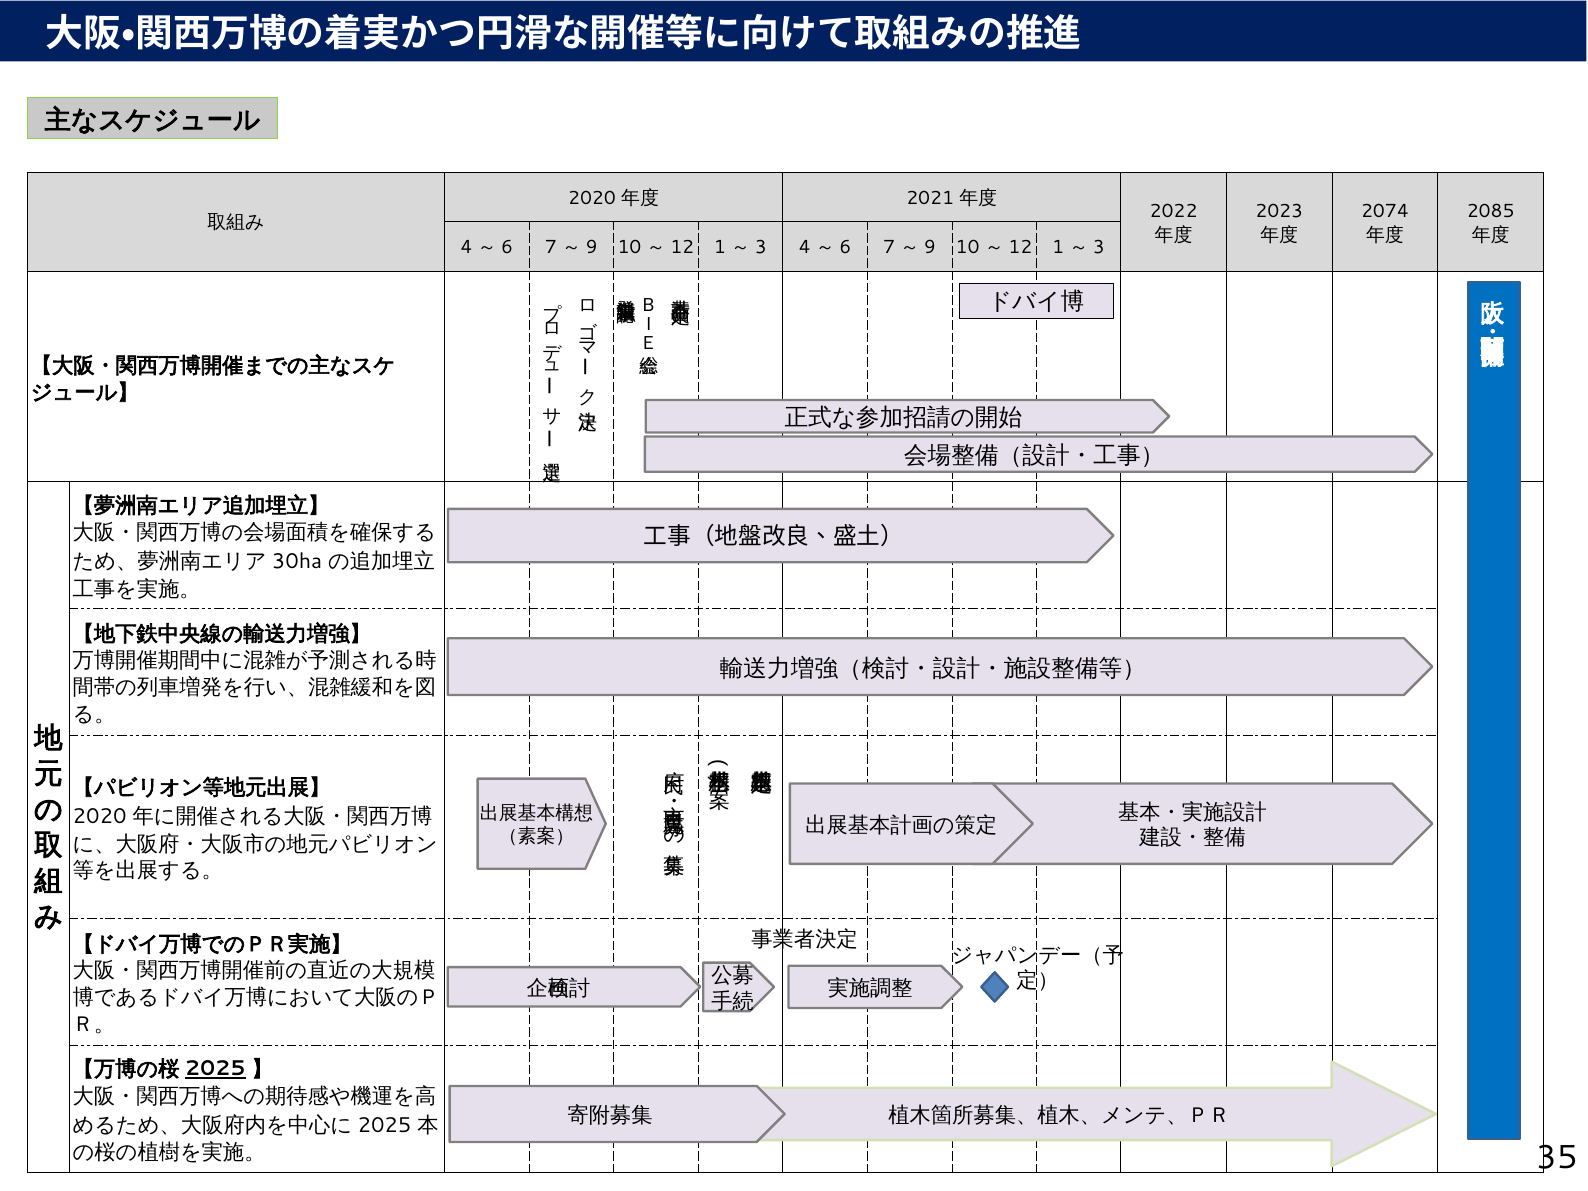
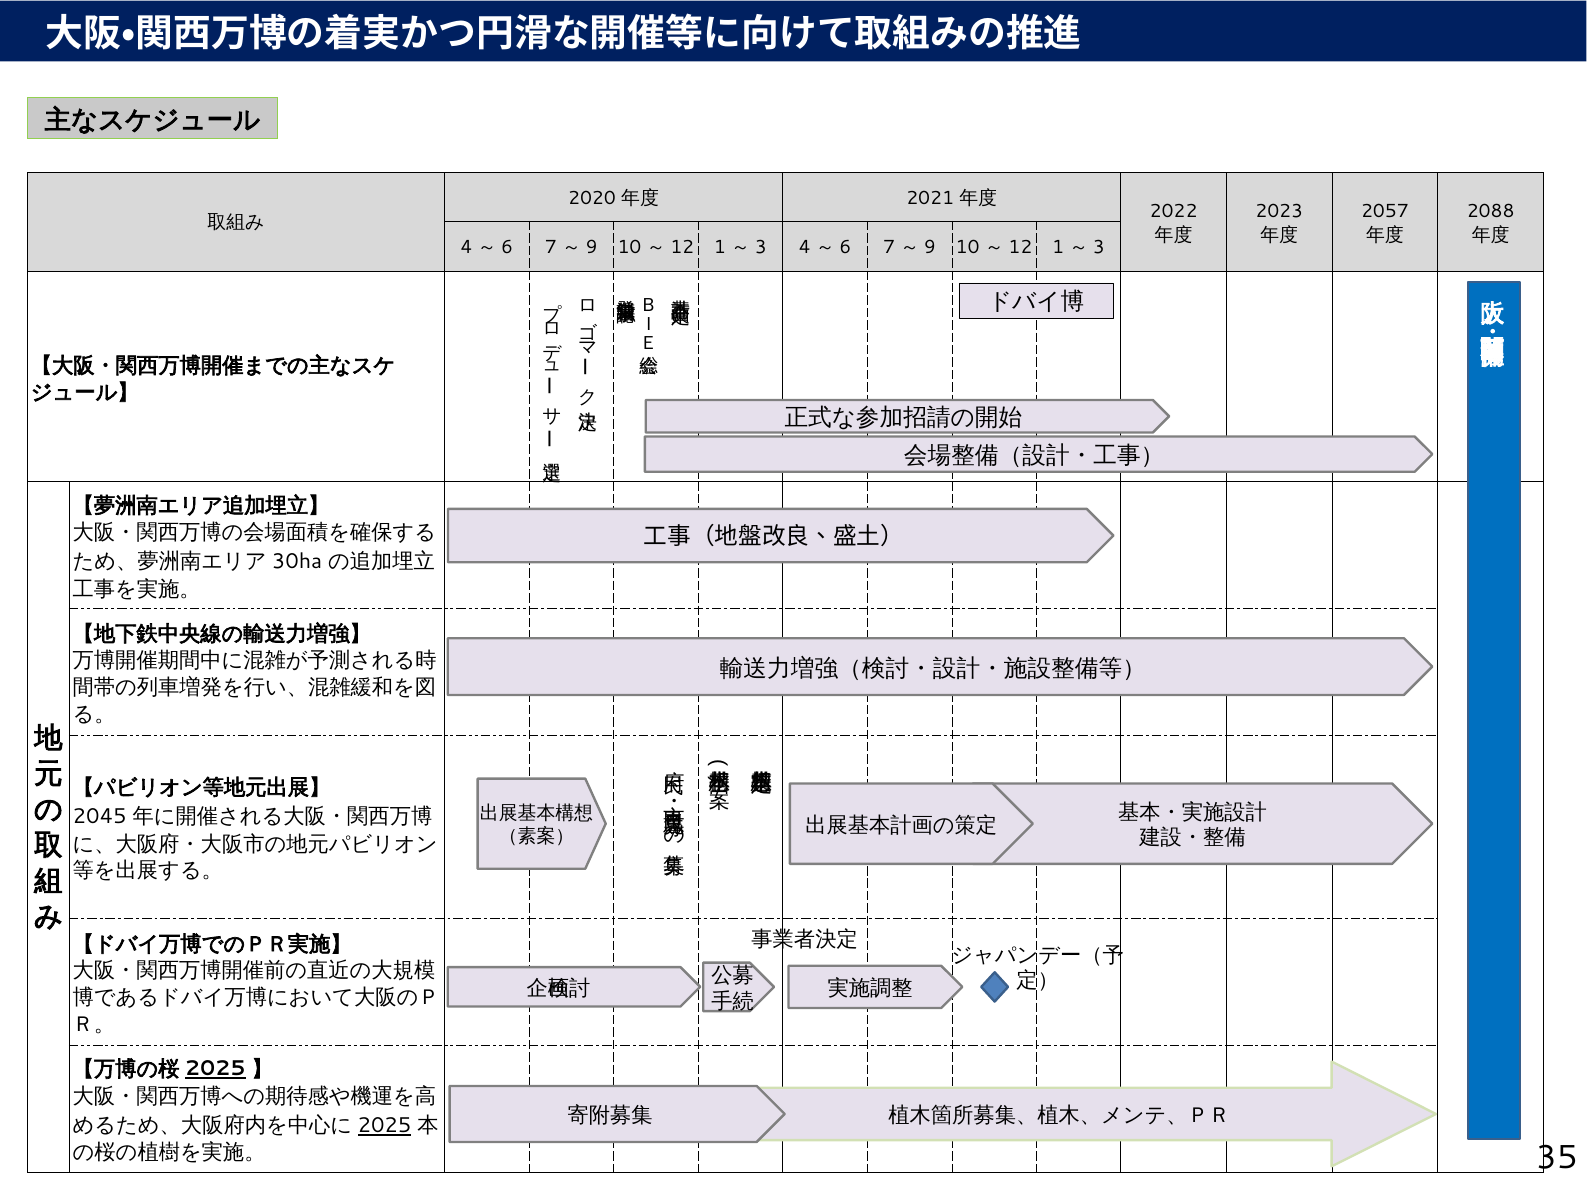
2074: 2074 -> 2057
2085: 2085 -> 2088
2020 at (100, 817): 2020 -> 2045
2025 at (384, 1126) underline: none -> present
